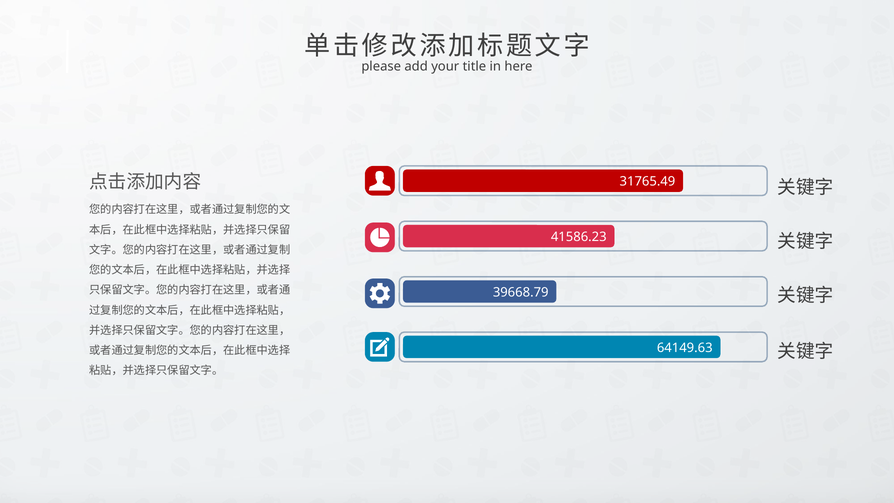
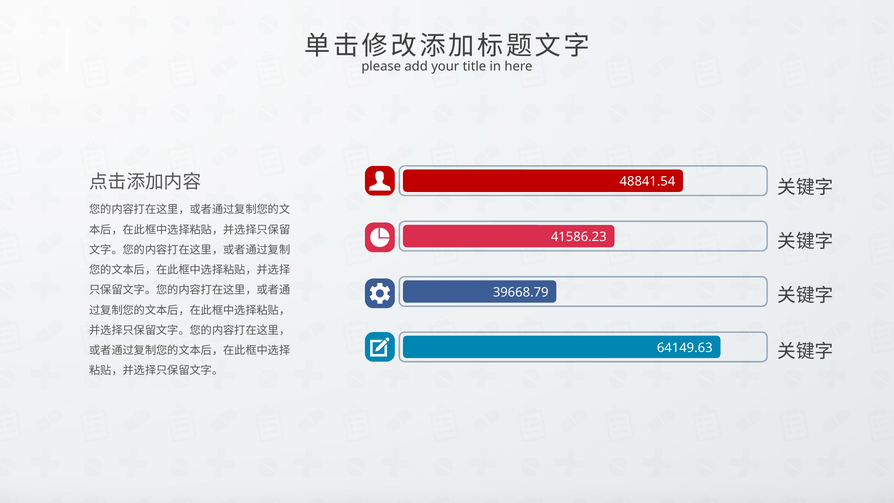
31765.49: 31765.49 -> 48841.54
